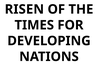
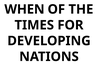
RISEN: RISEN -> WHEN
